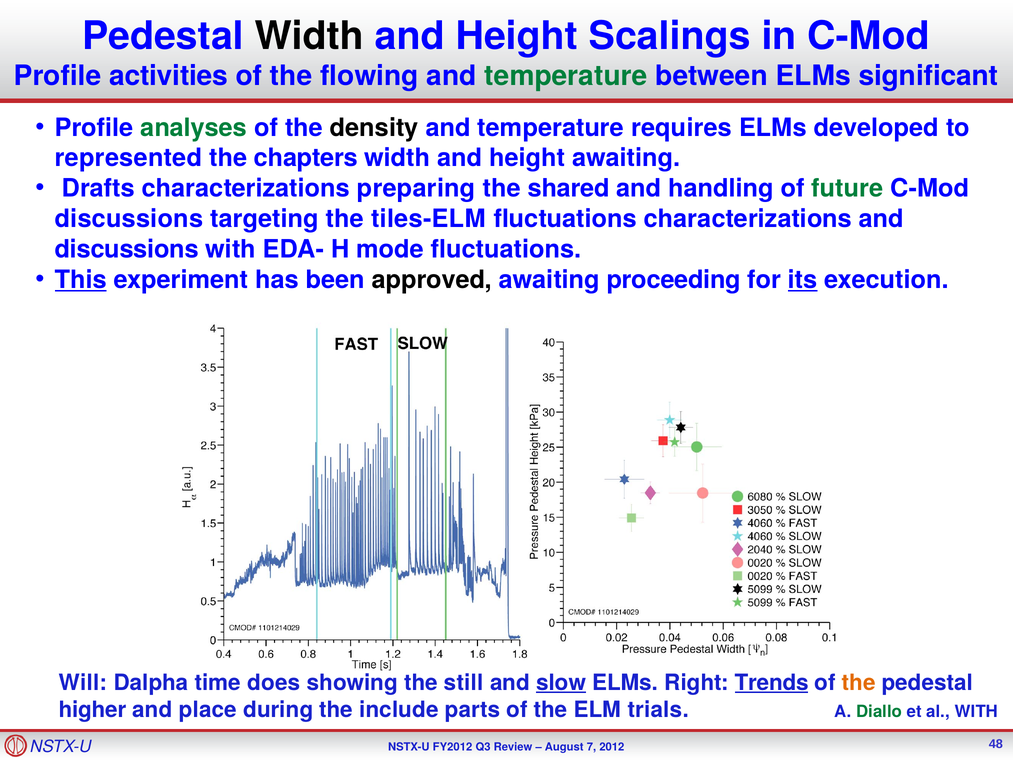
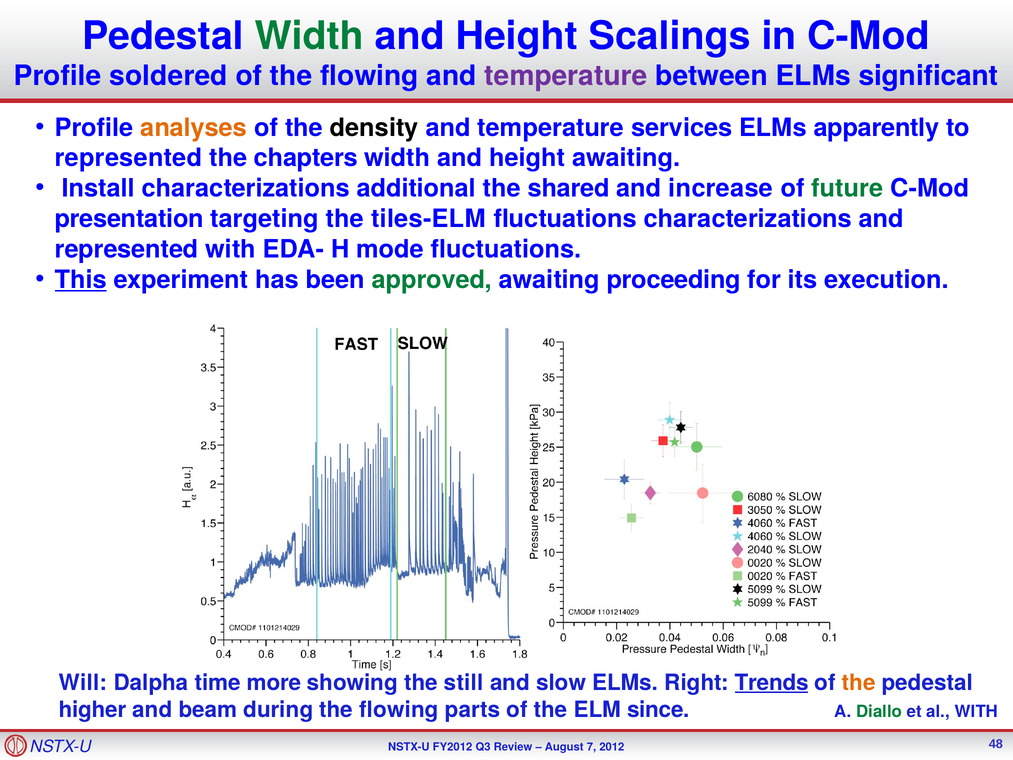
Width at (309, 36) colour: black -> green
activities: activities -> soldered
temperature at (566, 76) colour: green -> purple
analyses colour: green -> orange
requires: requires -> services
developed: developed -> apparently
Drafts: Drafts -> Install
preparing: preparing -> additional
handling: handling -> increase
discussions at (129, 219): discussions -> presentation
discussions at (127, 249): discussions -> represented
approved colour: black -> green
its underline: present -> none
does: does -> more
slow underline: present -> none
place: place -> beam
during the include: include -> flowing
trials: trials -> since
